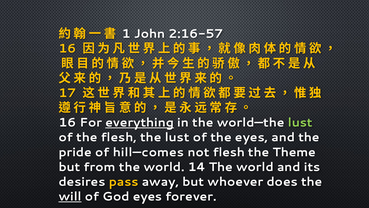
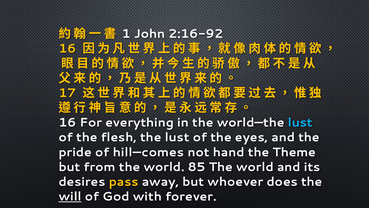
2:16-57: 2:16-57 -> 2:16-92
everything underline: present -> none
lust at (300, 122) colour: light green -> light blue
not flesh: flesh -> hand
14: 14 -> 85
God eyes: eyes -> with
